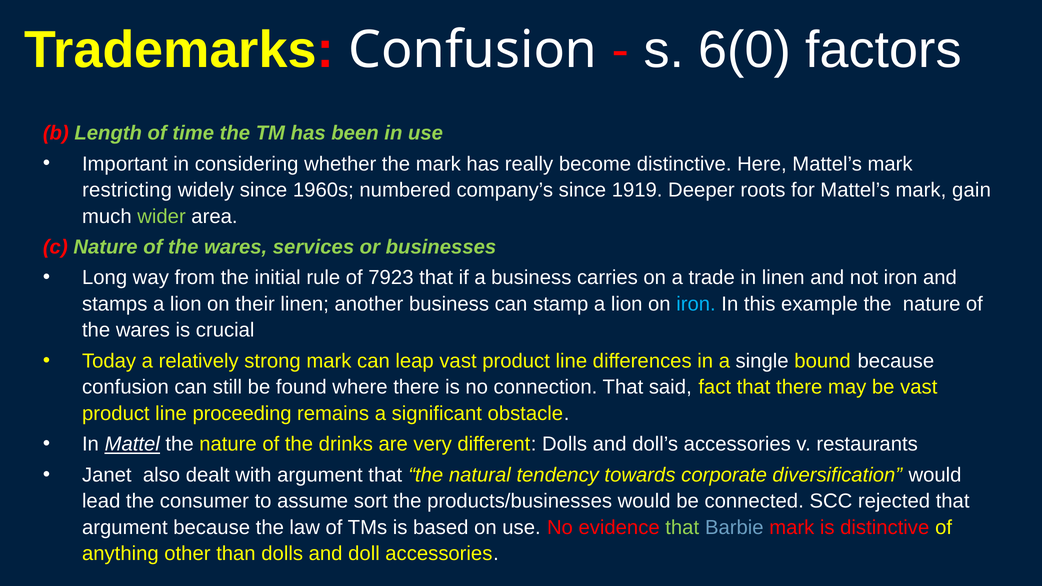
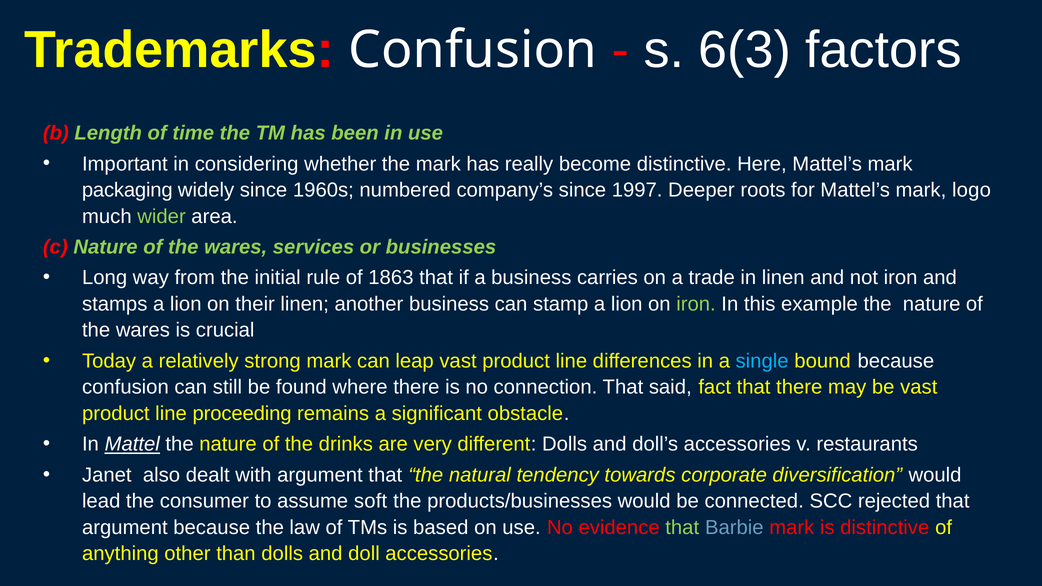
6(0: 6(0 -> 6(3
restricting: restricting -> packaging
1919: 1919 -> 1997
gain: gain -> logo
7923: 7923 -> 1863
iron at (696, 304) colour: light blue -> light green
single colour: white -> light blue
sort: sort -> soft
